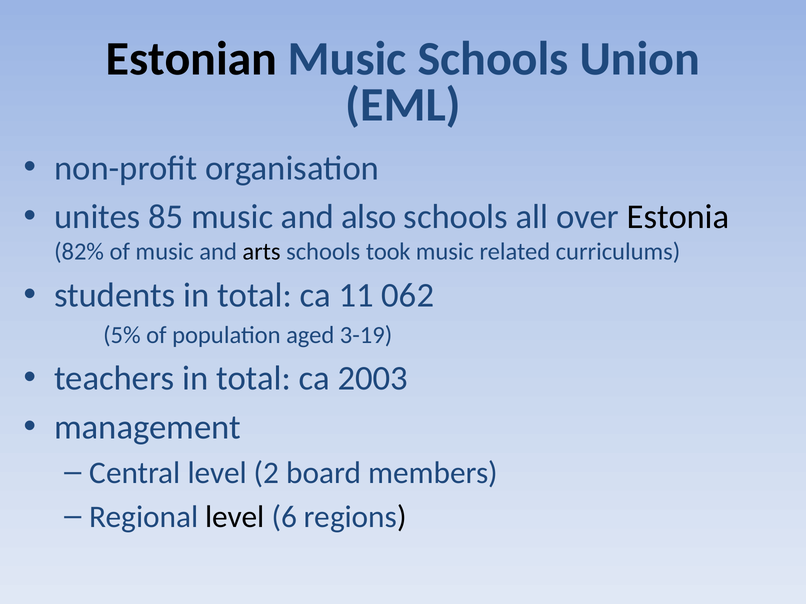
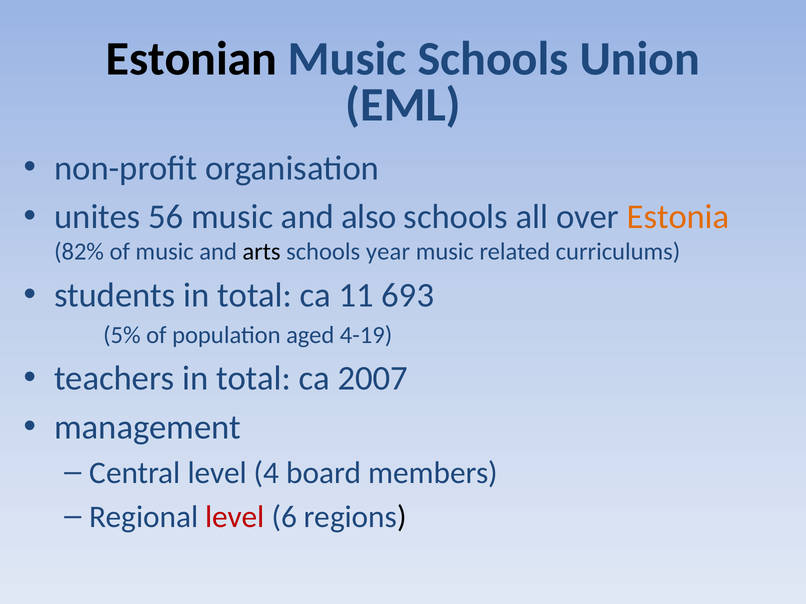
85: 85 -> 56
Estonia colour: black -> orange
took: took -> year
062: 062 -> 693
3-19: 3-19 -> 4-19
2003: 2003 -> 2007
2: 2 -> 4
level at (235, 517) colour: black -> red
